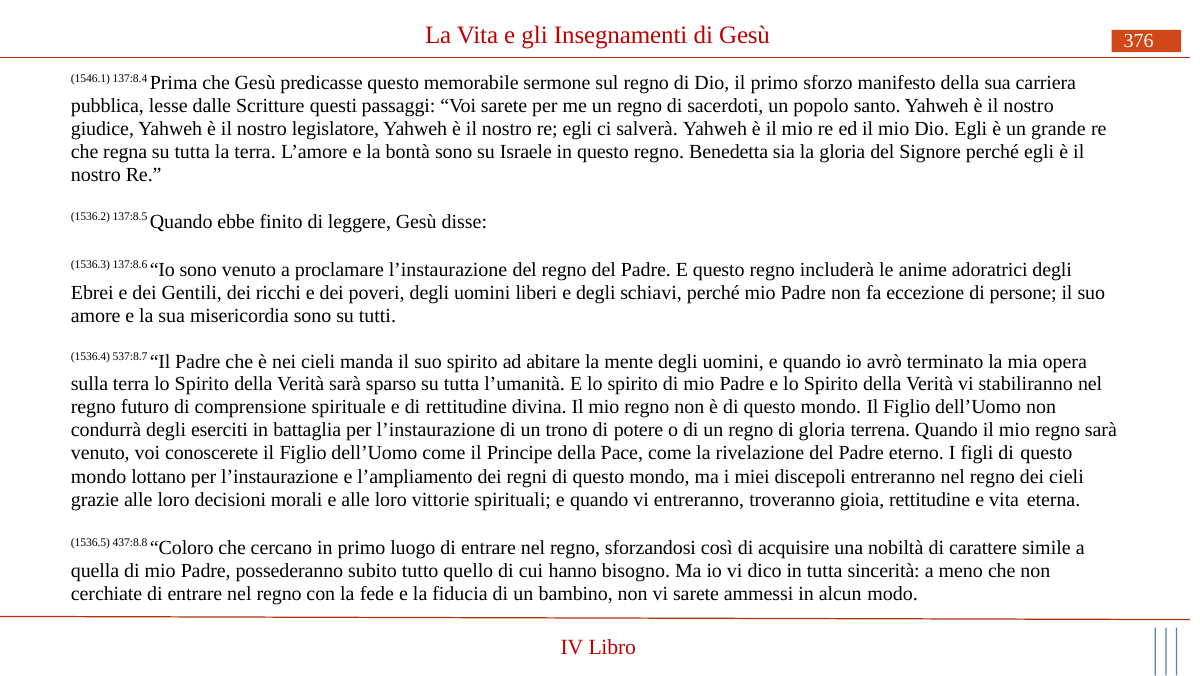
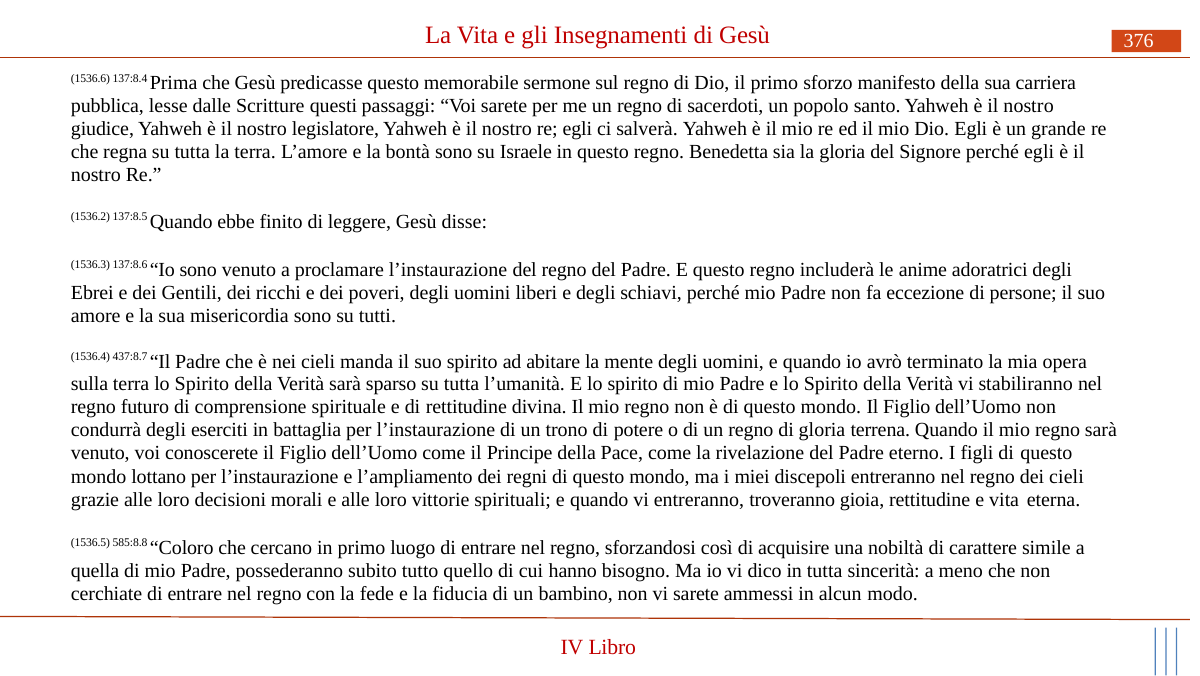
1546.1: 1546.1 -> 1536.6
537:8.7: 537:8.7 -> 437:8.7
437:8.8: 437:8.8 -> 585:8.8
